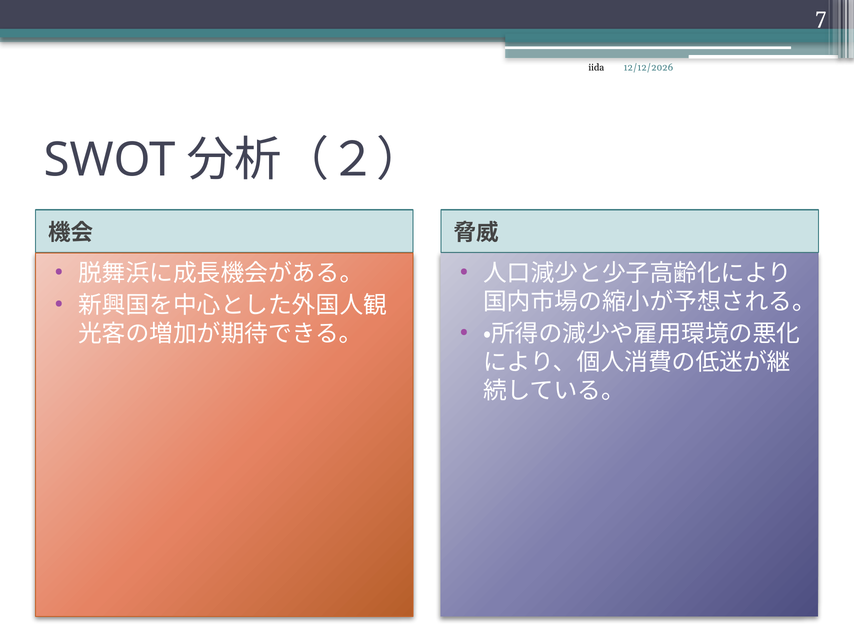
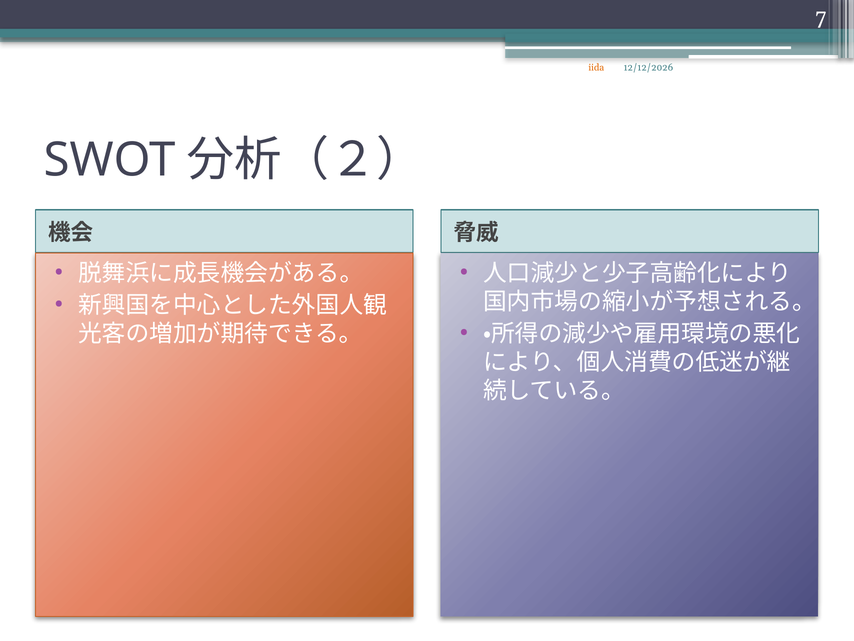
iida colour: black -> orange
